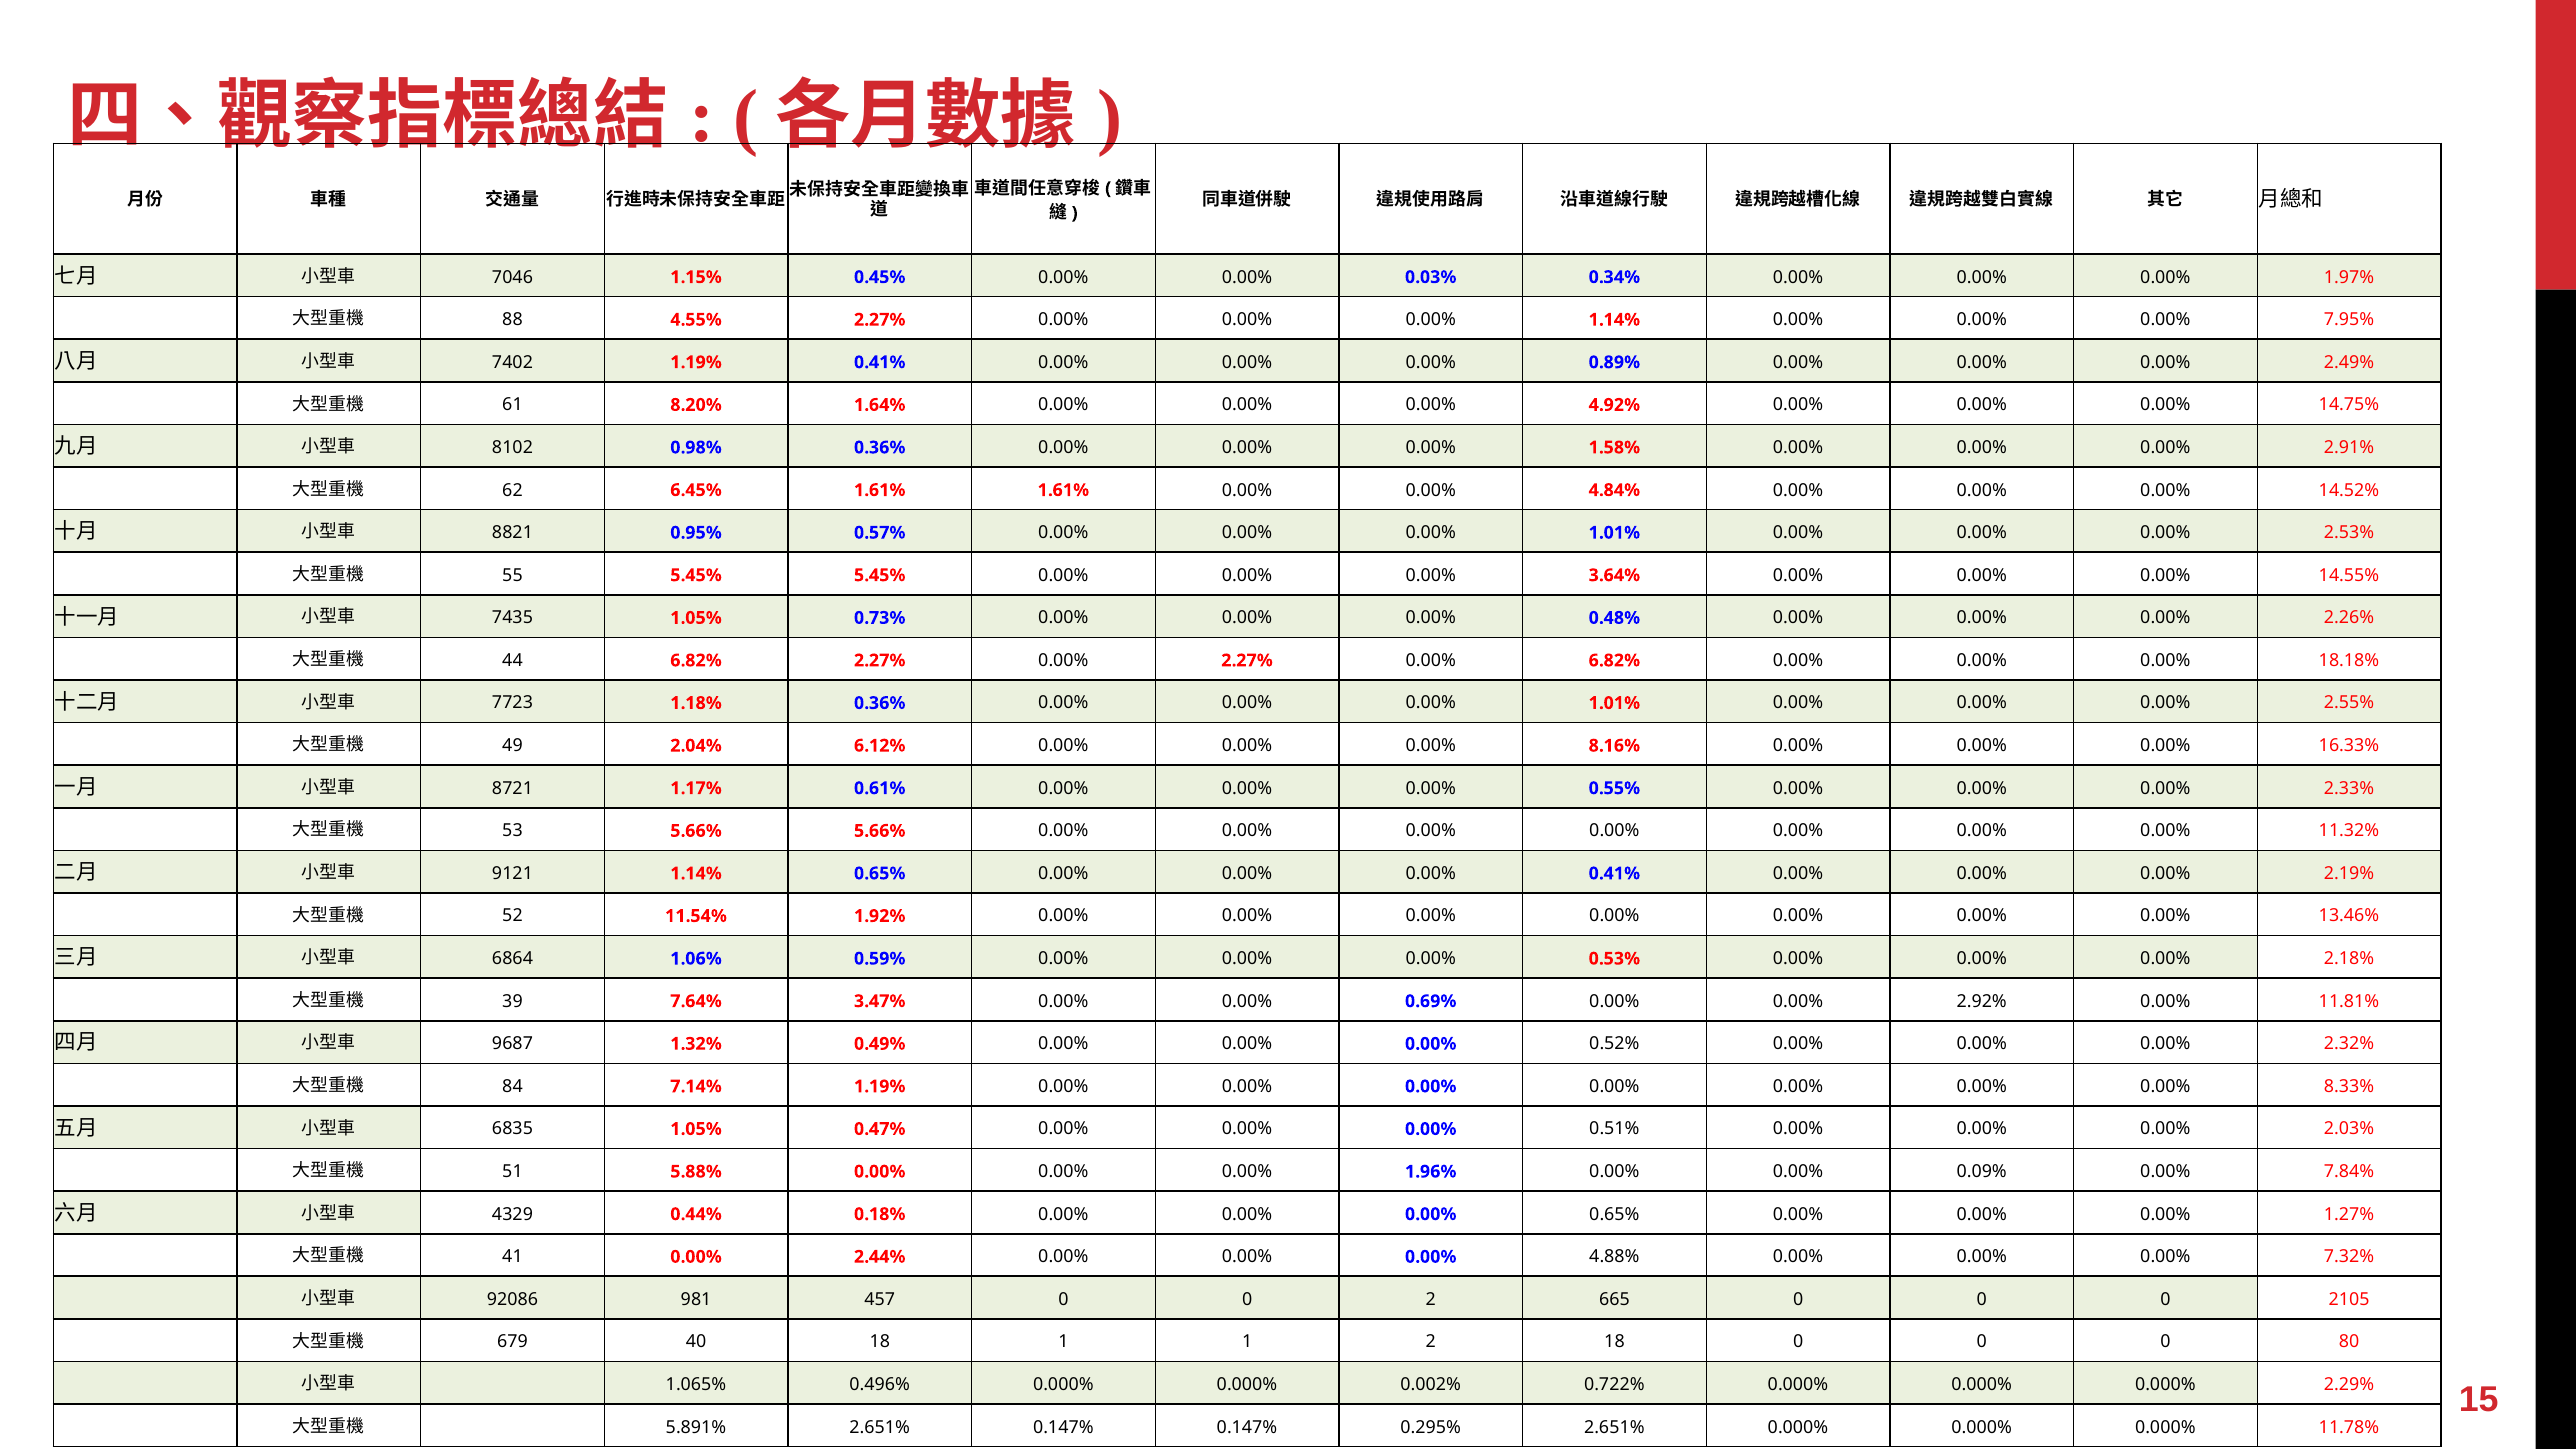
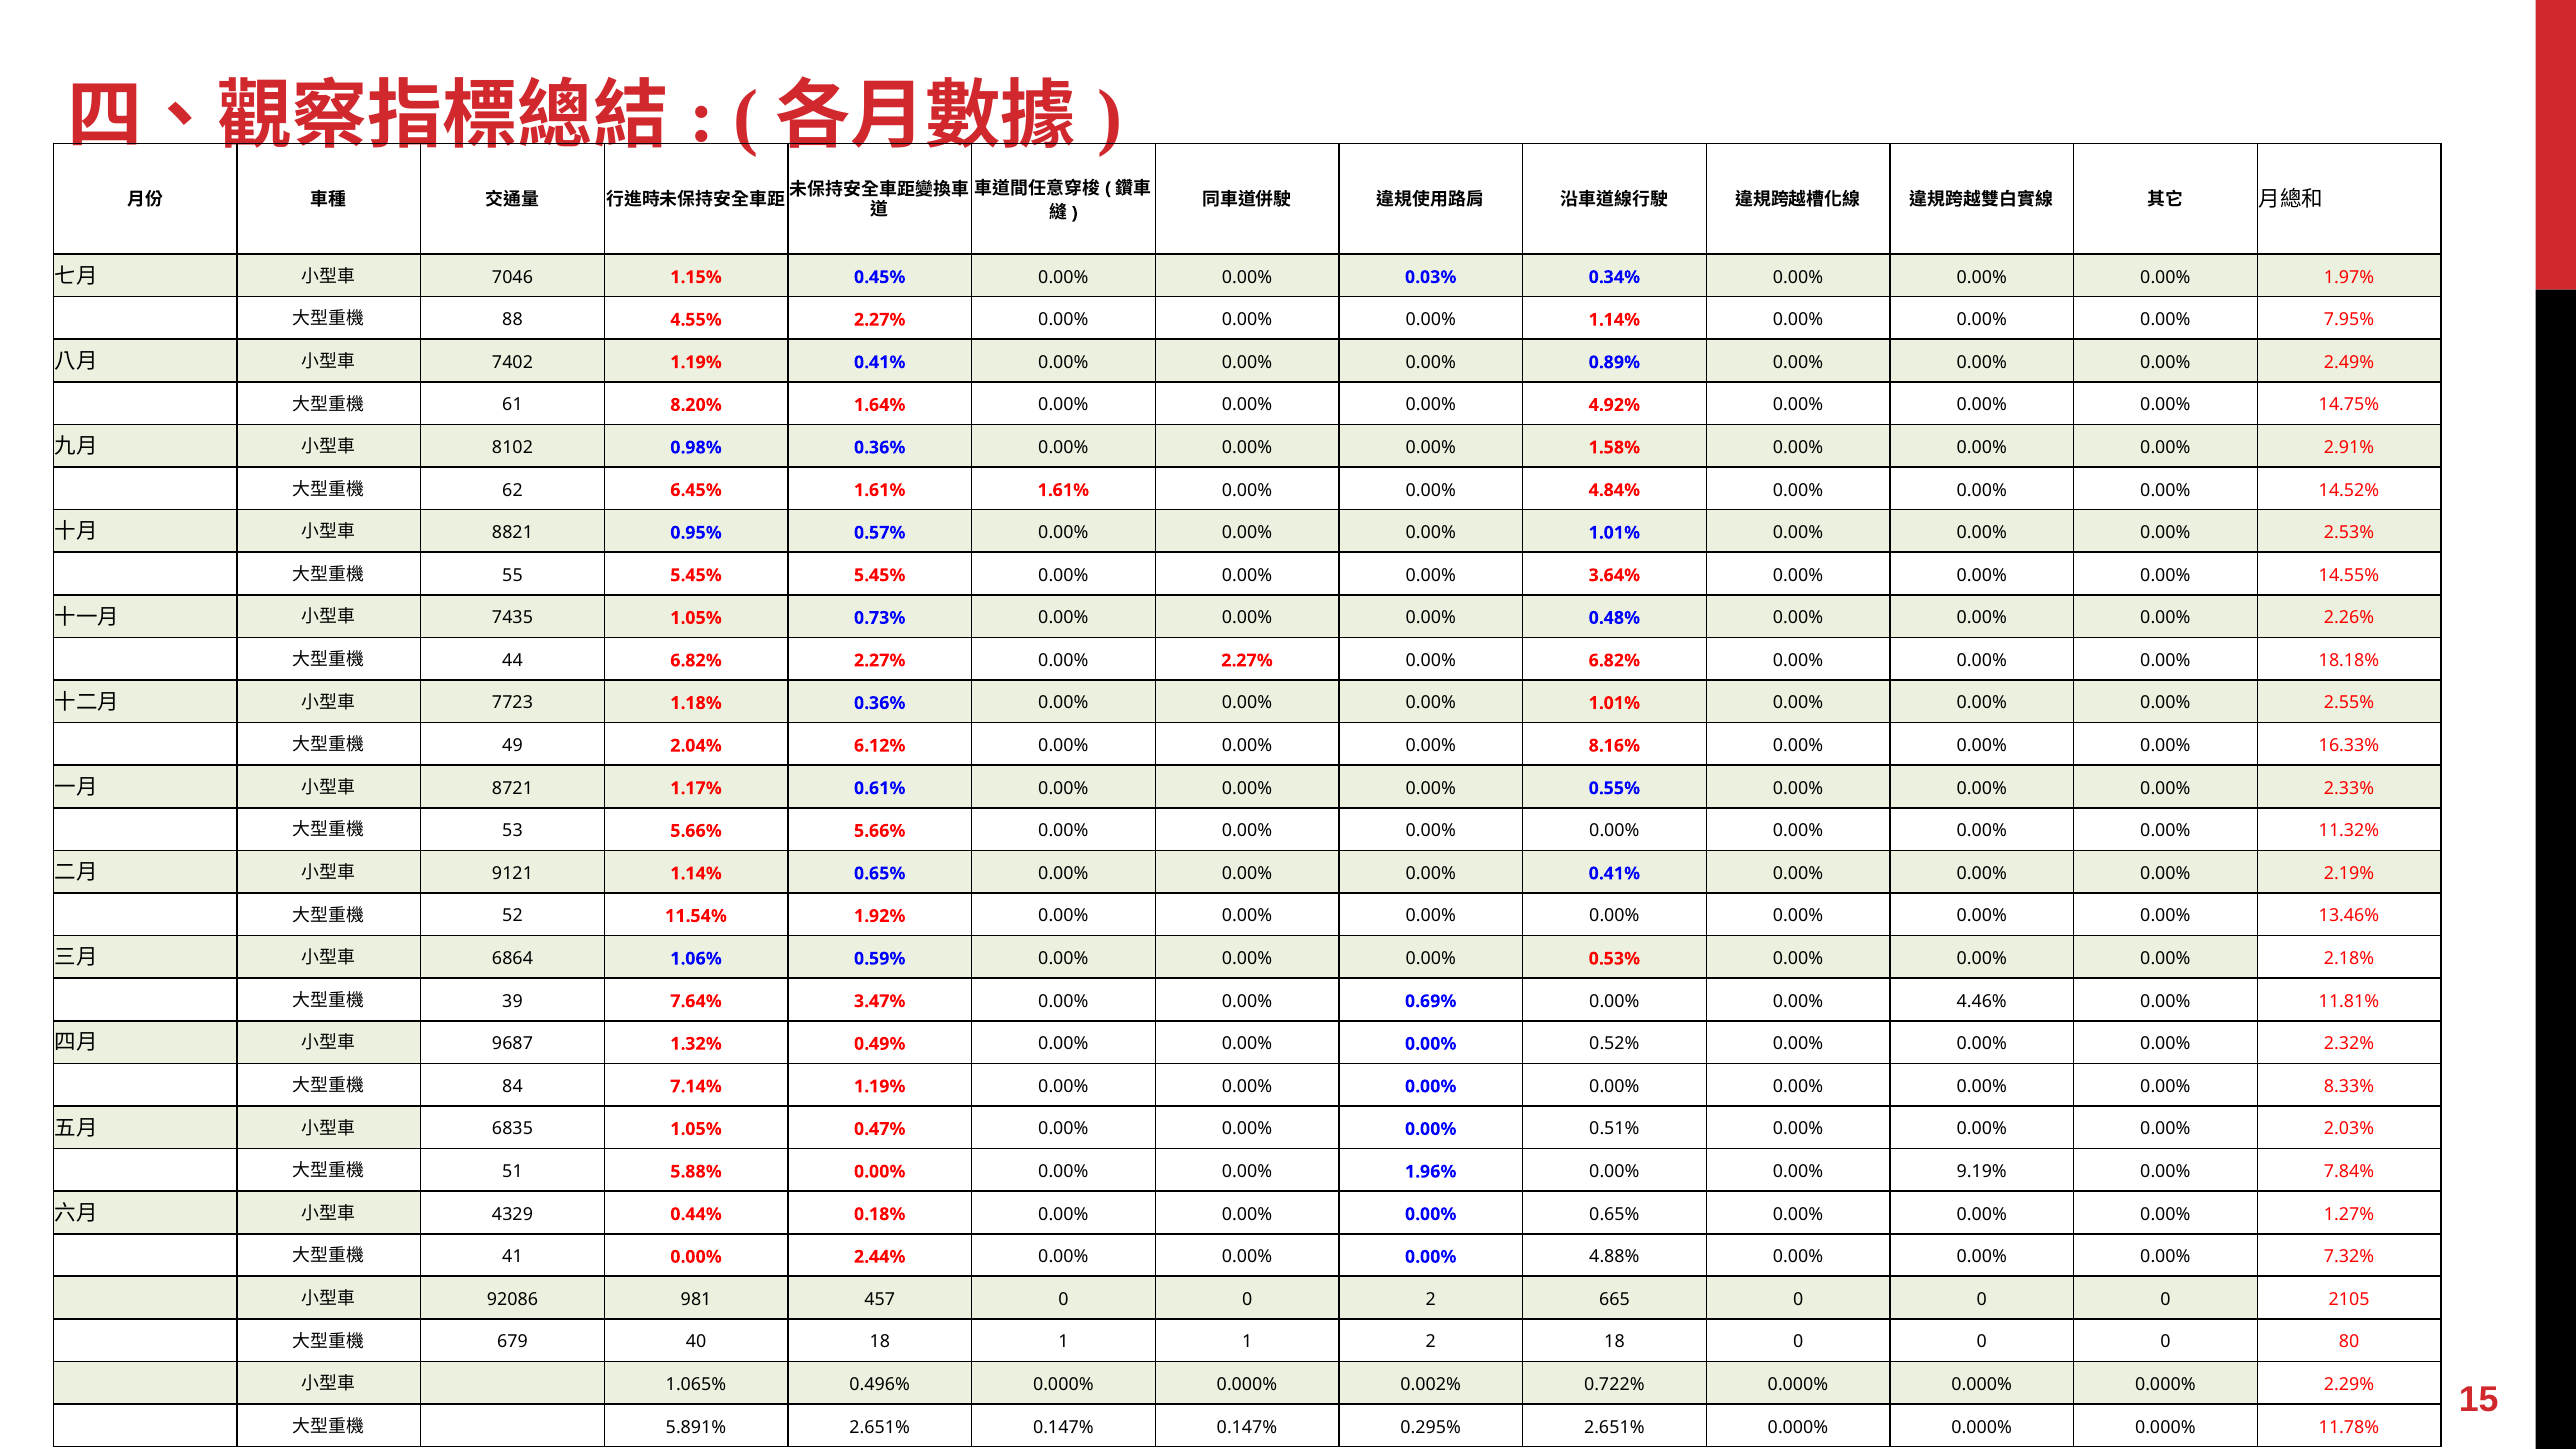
2.92%: 2.92% -> 4.46%
0.09%: 0.09% -> 9.19%
